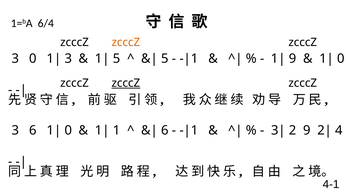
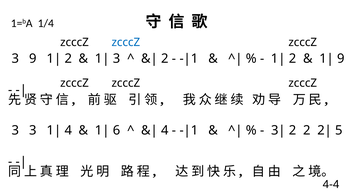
6/4: 6/4 -> 1/4
zcccZ at (126, 42) colour: orange -> blue
3 0: 0 -> 9
3 at (68, 58): 3 -> 2
5 at (117, 58): 5 -> 3
5 at (165, 58): 5 -> 2
9 at (293, 58): 9 -> 2
0 at (341, 58): 0 -> 9
zcccZ at (126, 83) underline: present -> none
3 6: 6 -> 3
0 at (68, 130): 0 -> 4
1 at (117, 130): 1 -> 6
6 at (165, 130): 6 -> 4
2 9: 9 -> 2
4 at (339, 130): 4 -> 5
4-1: 4-1 -> 4-4
